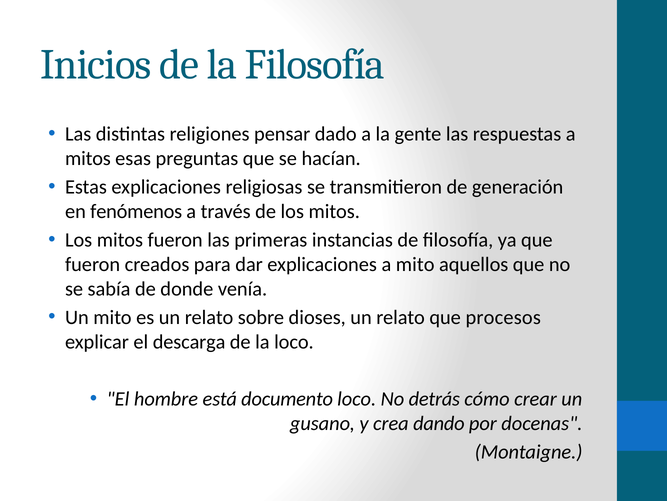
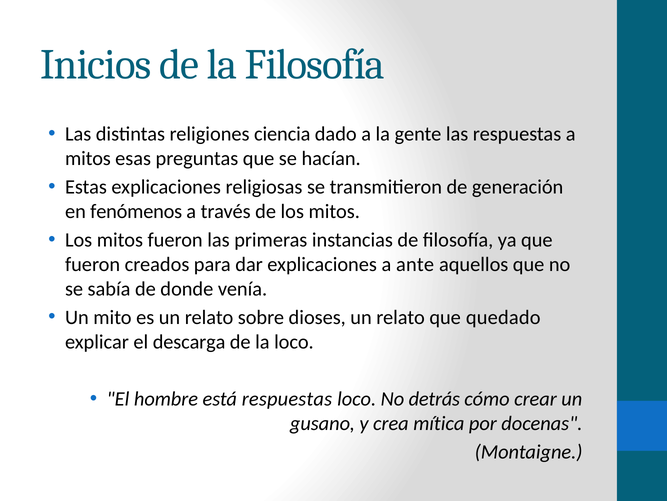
pensar: pensar -> ciencia
a mito: mito -> ante
procesos: procesos -> quedado
está documento: documento -> respuestas
dando: dando -> mítica
